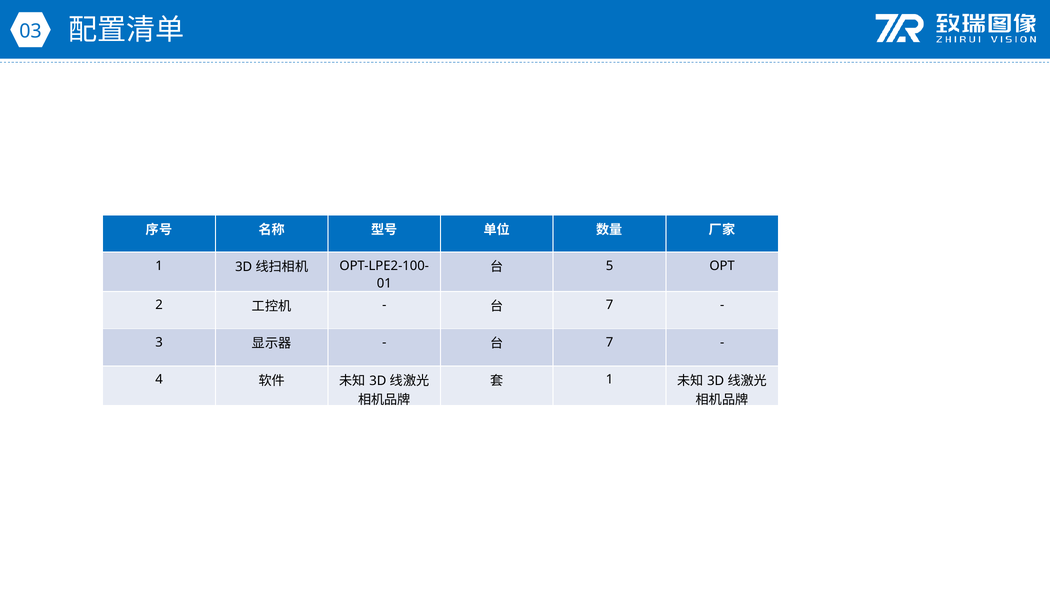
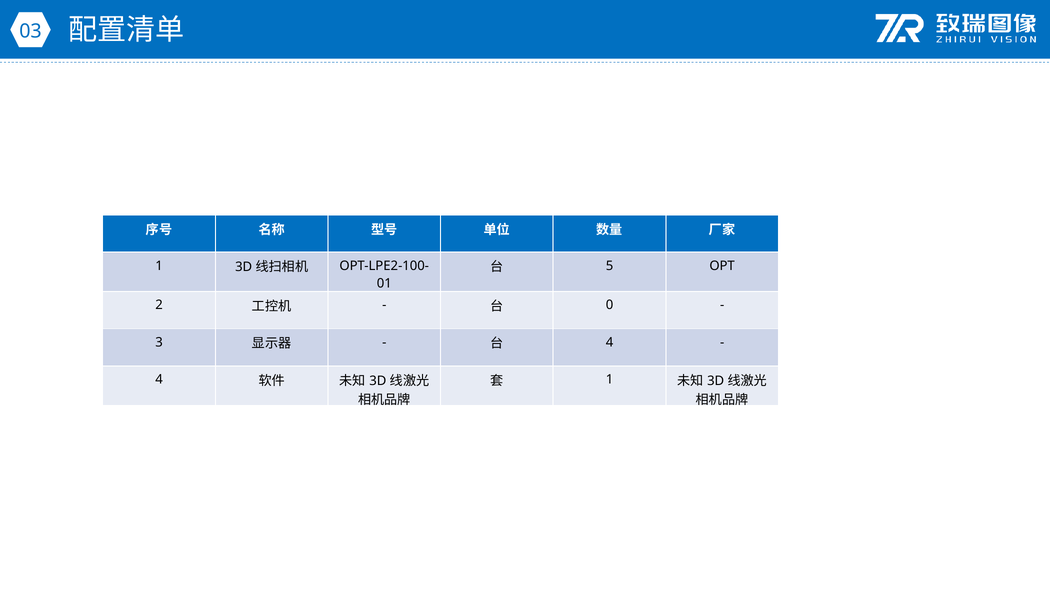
7 at (610, 305): 7 -> 0
7 at (610, 342): 7 -> 4
